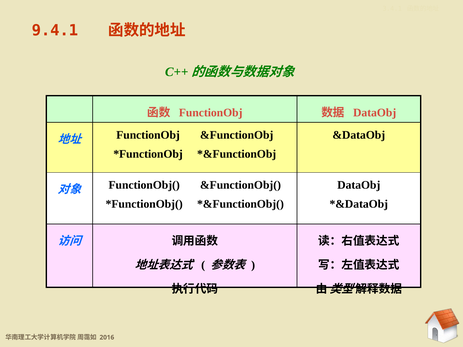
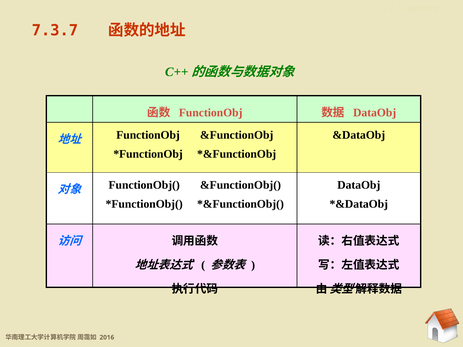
9.4.1: 9.4.1 -> 7.3.7
